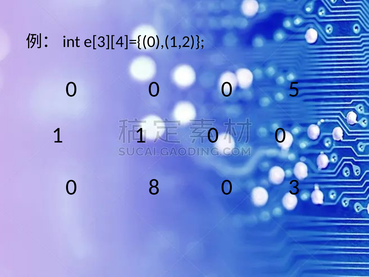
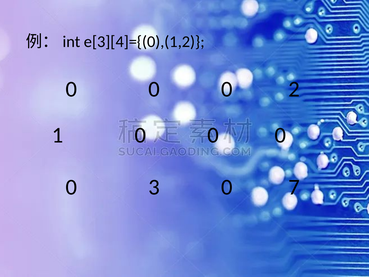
5: 5 -> 2
1 1: 1 -> 0
8: 8 -> 3
3: 3 -> 7
